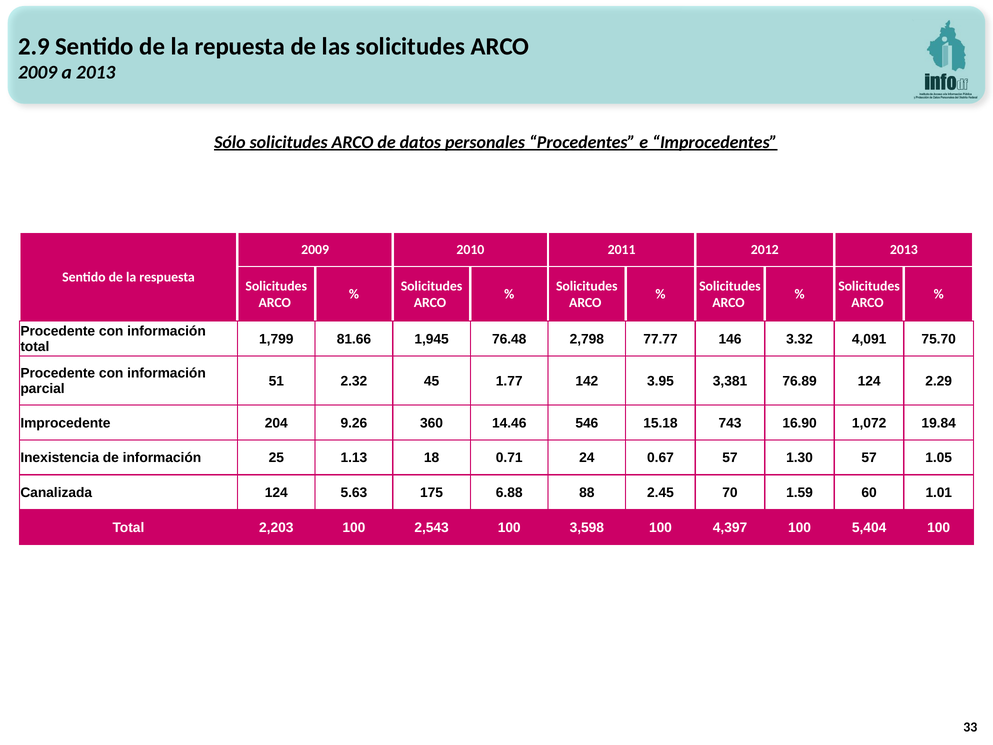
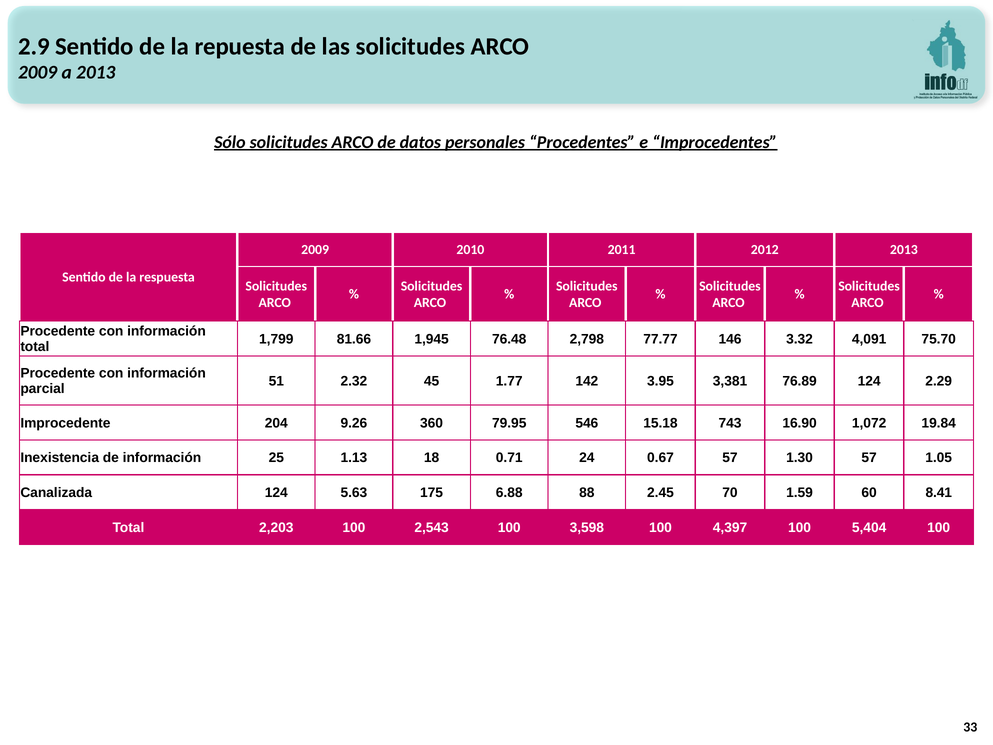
14.46: 14.46 -> 79.95
1.01: 1.01 -> 8.41
